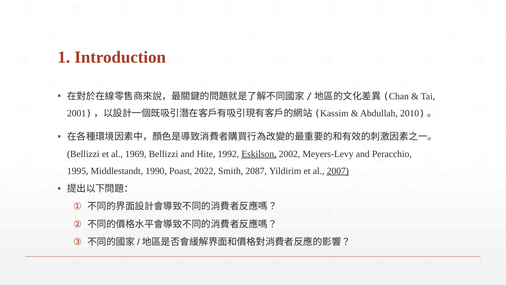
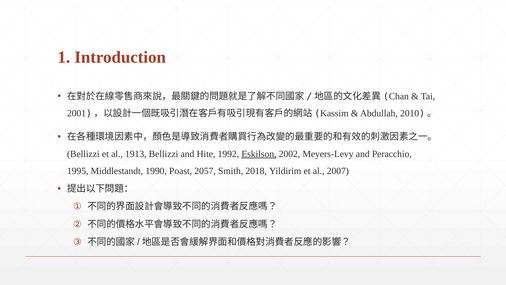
1969: 1969 -> 1913
2022: 2022 -> 2057
2087: 2087 -> 2018
2007 underline: present -> none
